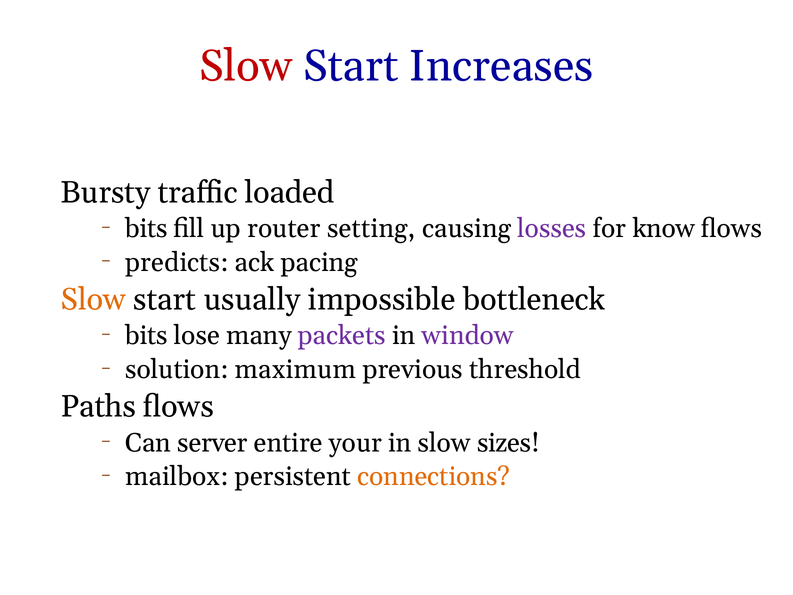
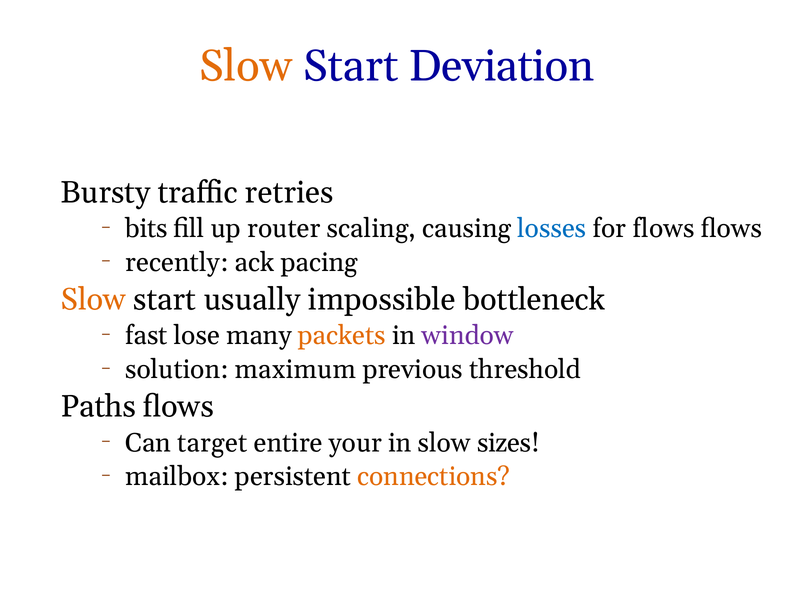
Slow at (246, 66) colour: red -> orange
Increases: Increases -> Deviation
loaded: loaded -> retries
setting: setting -> scaling
losses colour: purple -> blue
for know: know -> flows
predicts: predicts -> recently
bits at (146, 336): bits -> fast
packets colour: purple -> orange
server: server -> target
